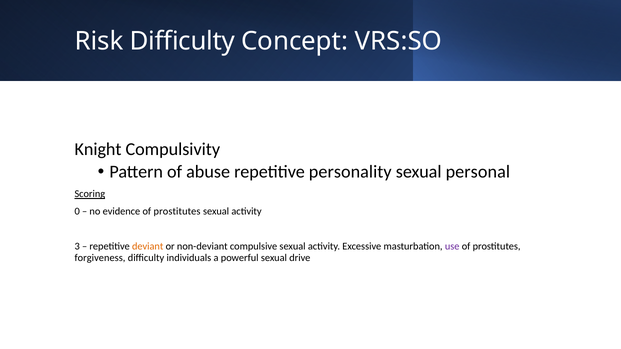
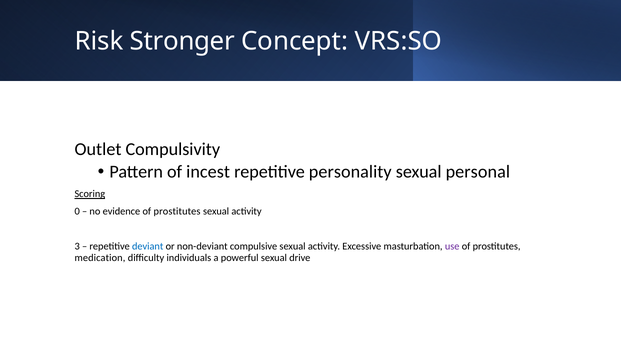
Risk Difficulty: Difficulty -> Stronger
Knight: Knight -> Outlet
abuse: abuse -> incest
deviant colour: orange -> blue
forgiveness: forgiveness -> medication
